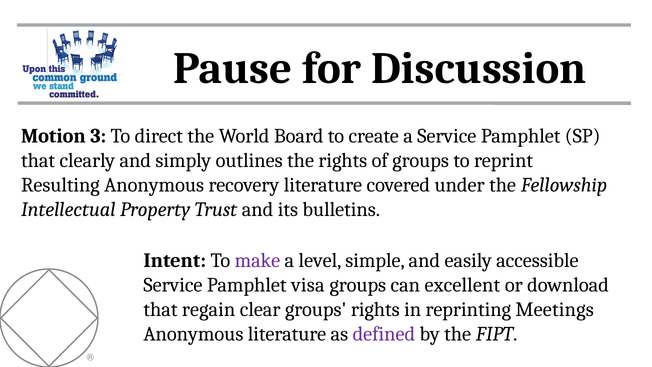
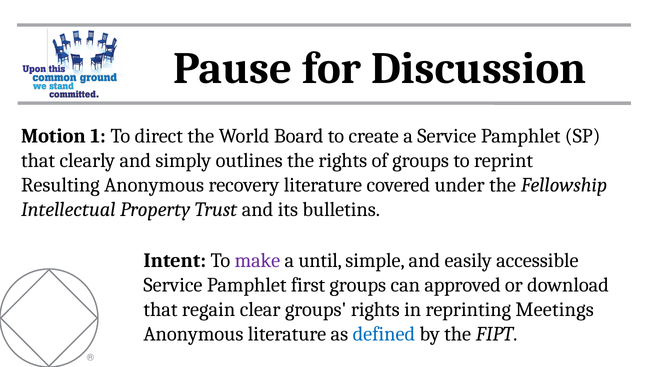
3: 3 -> 1
level: level -> until
visa: visa -> first
excellent: excellent -> approved
defined colour: purple -> blue
